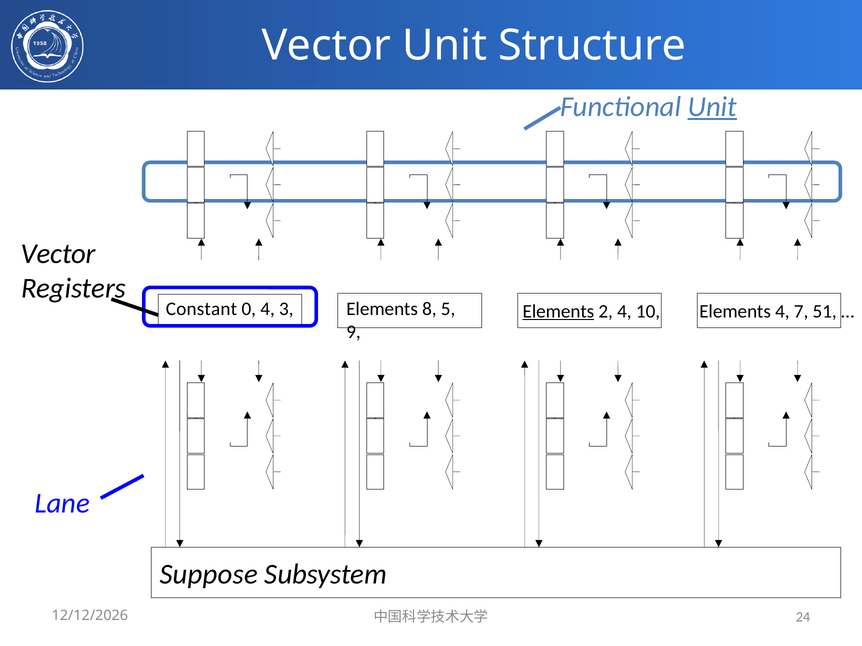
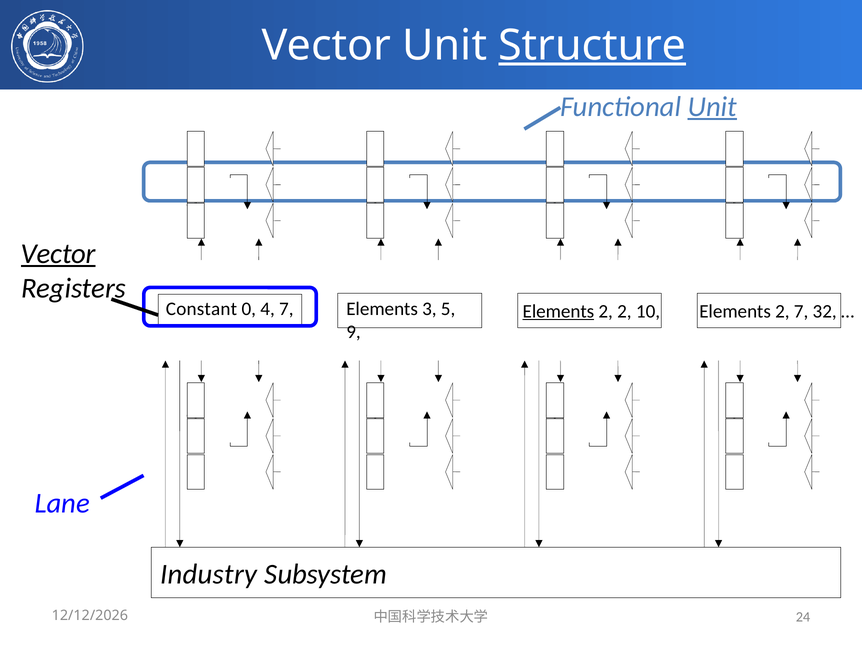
Structure underline: none -> present
Vector at (58, 254) underline: none -> present
4 3: 3 -> 7
8: 8 -> 3
2 4: 4 -> 2
10 Elements 4: 4 -> 2
51: 51 -> 32
Suppose: Suppose -> Industry
